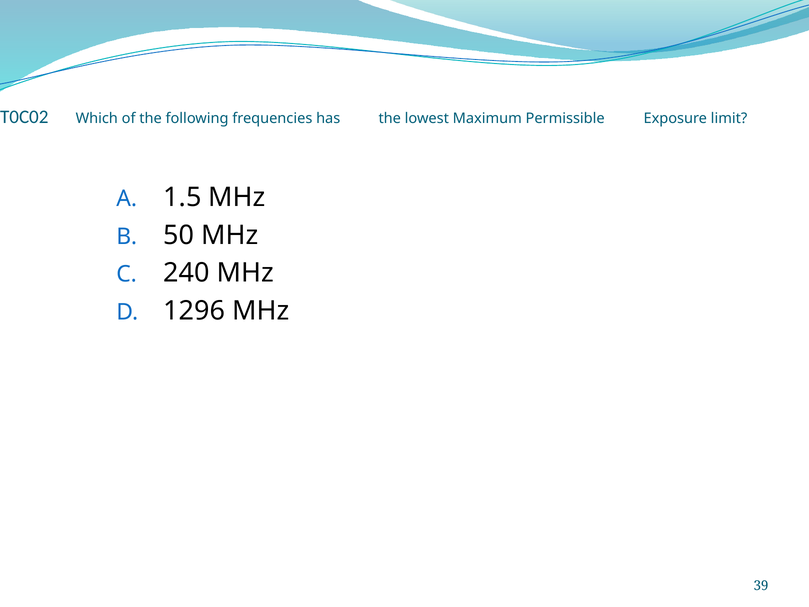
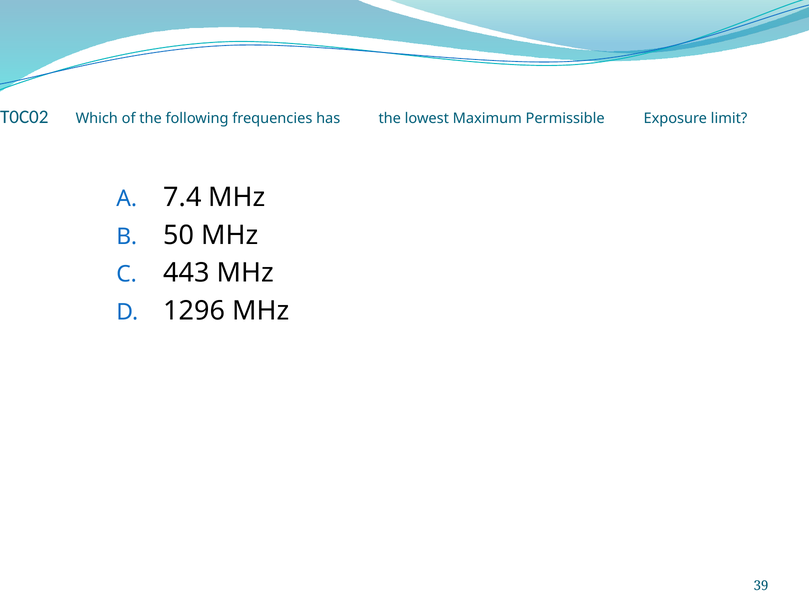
1.5: 1.5 -> 7.4
240: 240 -> 443
